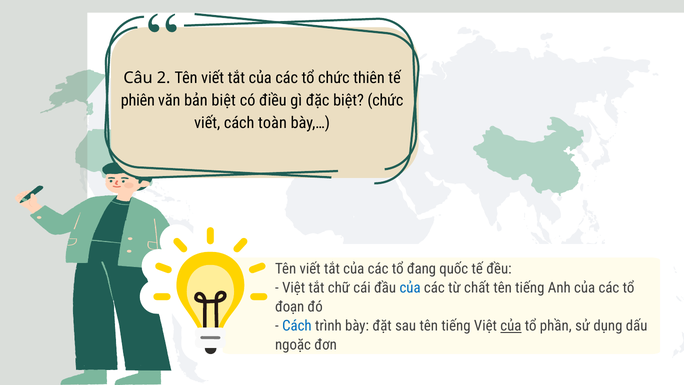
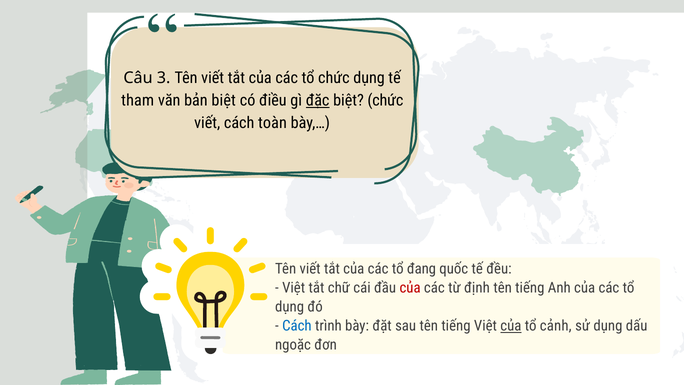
2: 2 -> 3
chức thiên: thiên -> dụng
phiên: phiên -> tham
đặc underline: none -> present
của at (410, 288) colour: blue -> red
chất: chất -> định
đoạn at (290, 307): đoạn -> dụng
phần: phần -> cảnh
